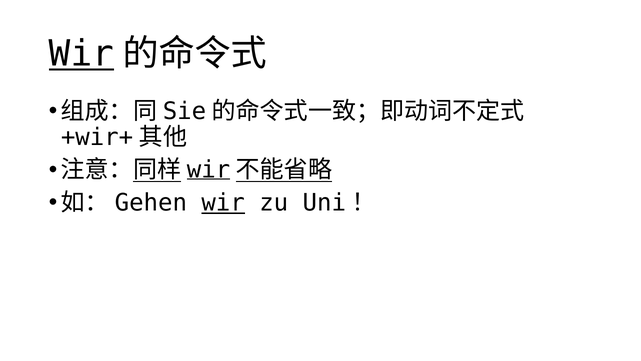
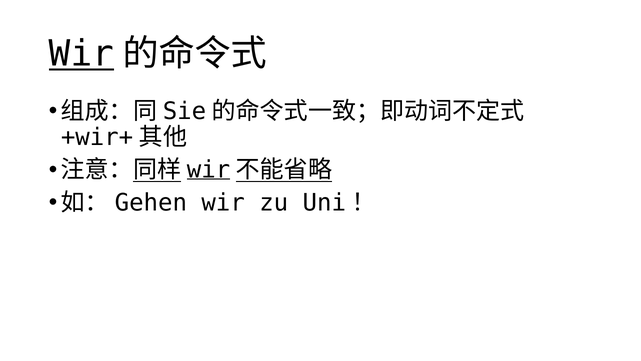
wir at (223, 202) underline: present -> none
